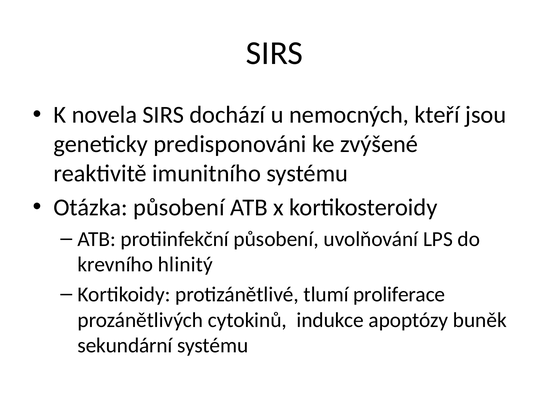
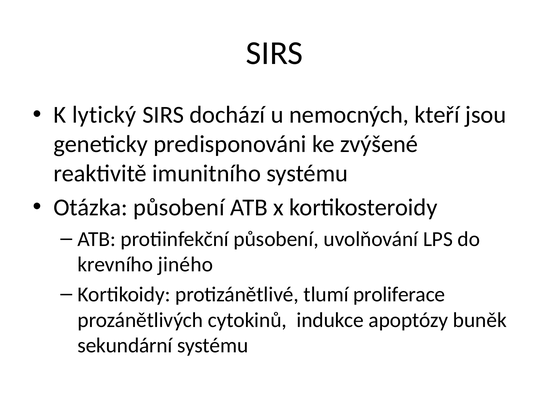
novela: novela -> lytický
hlinitý: hlinitý -> jiného
